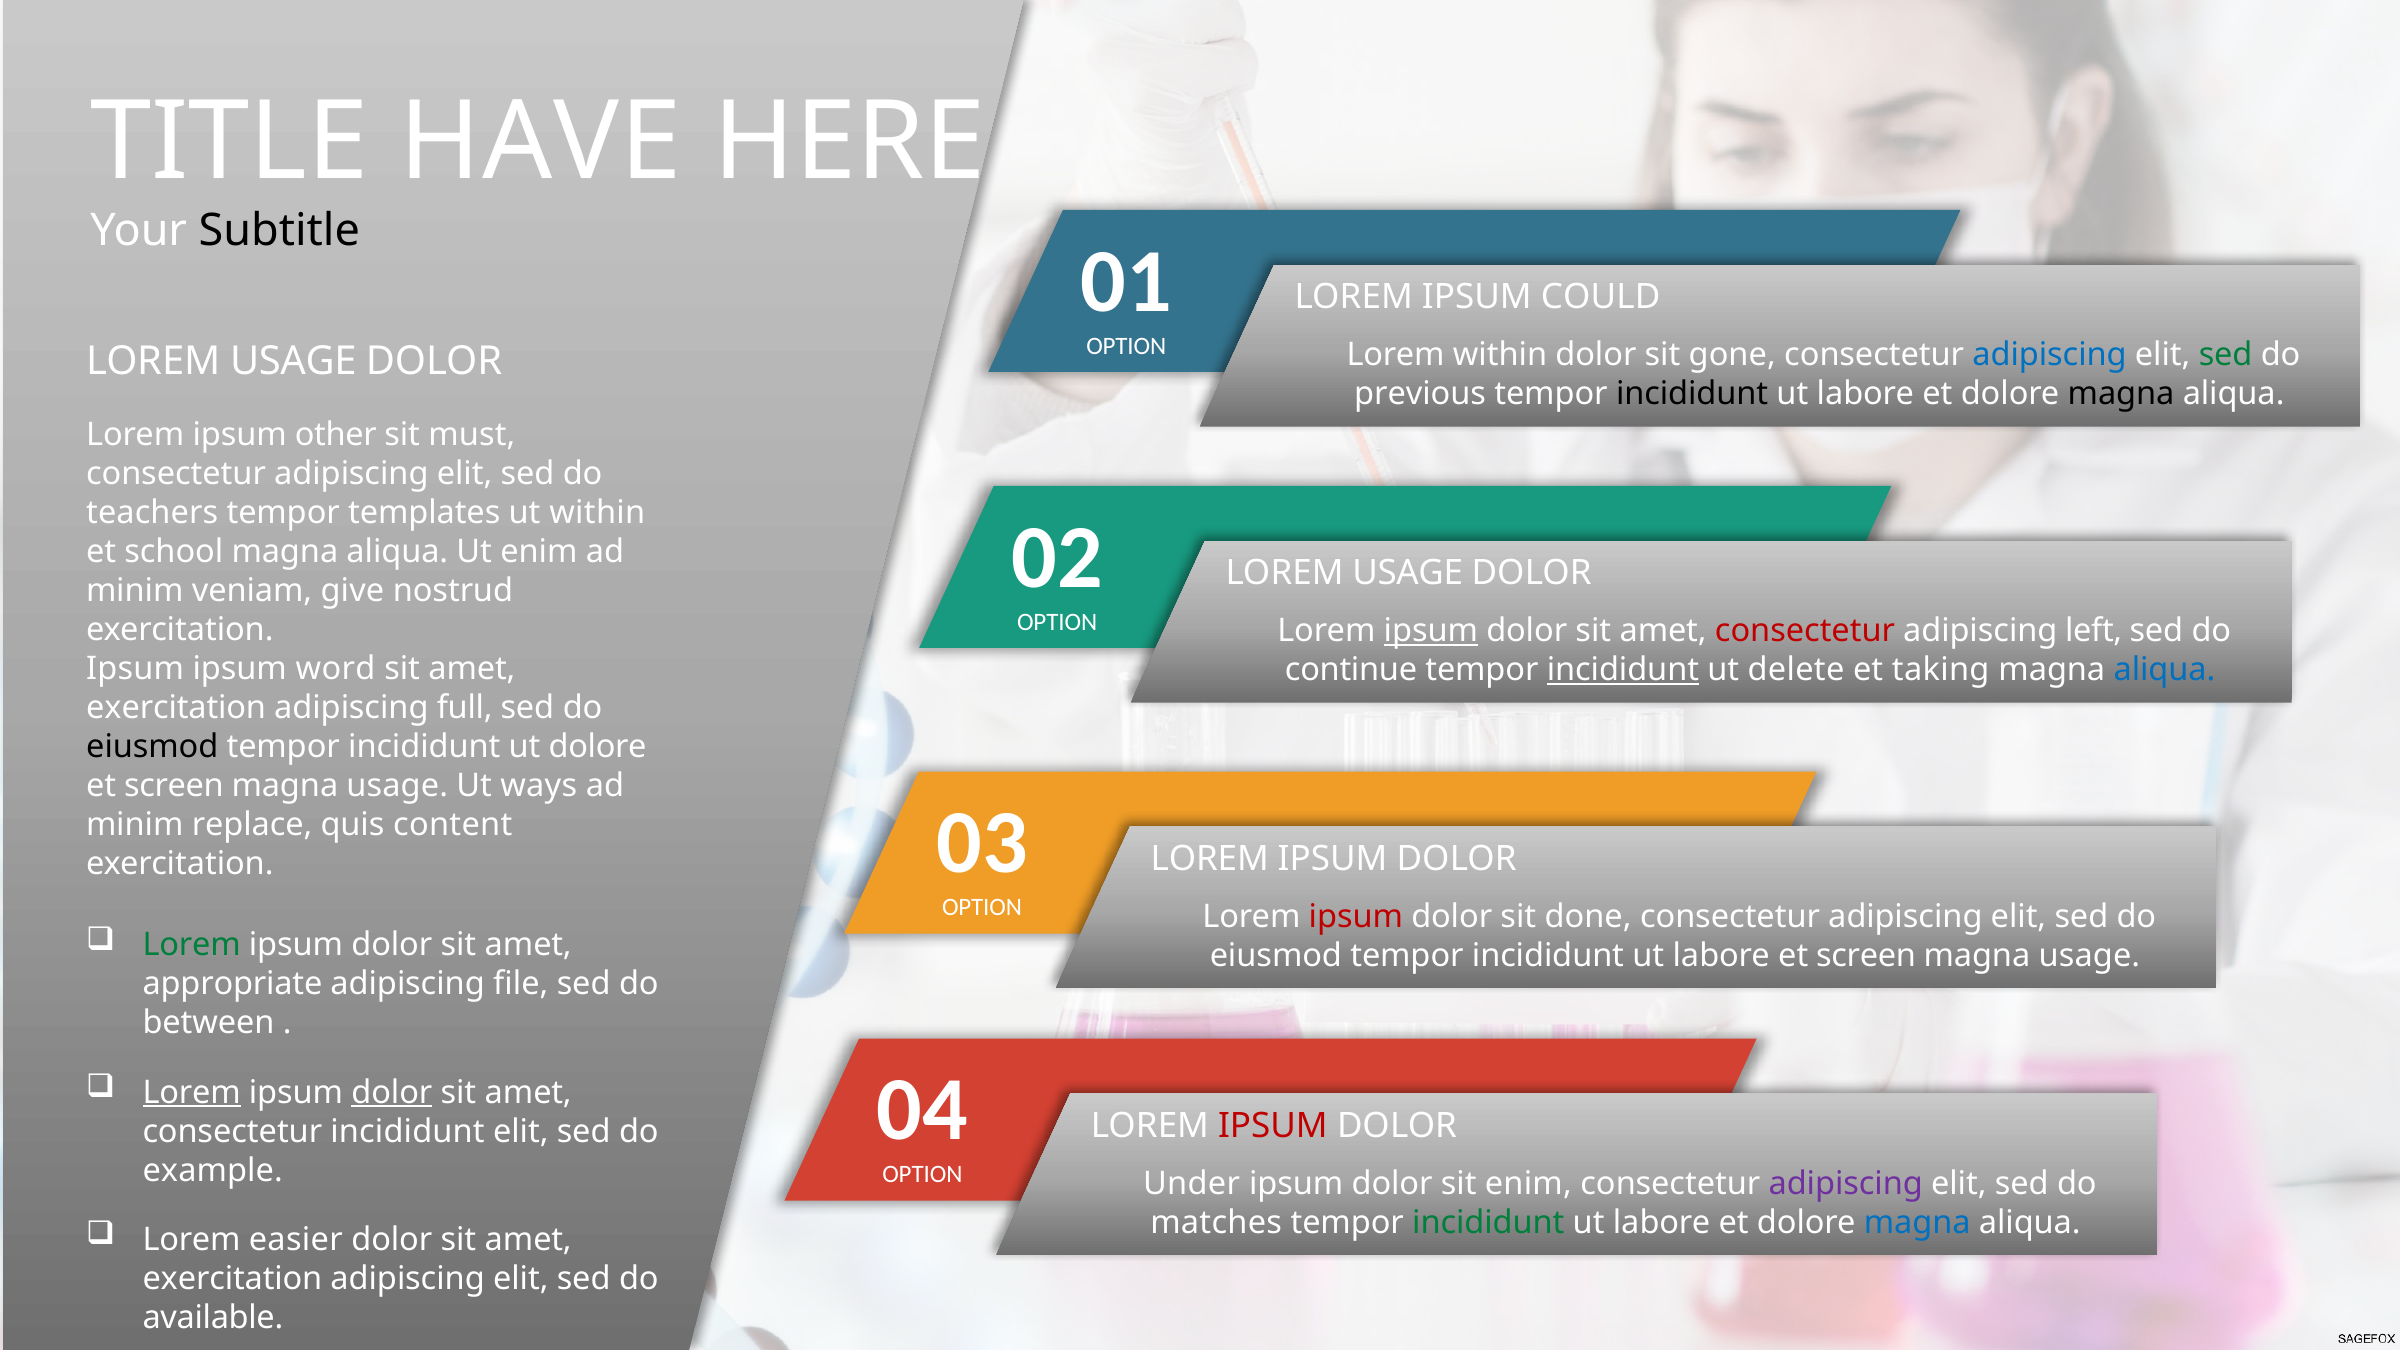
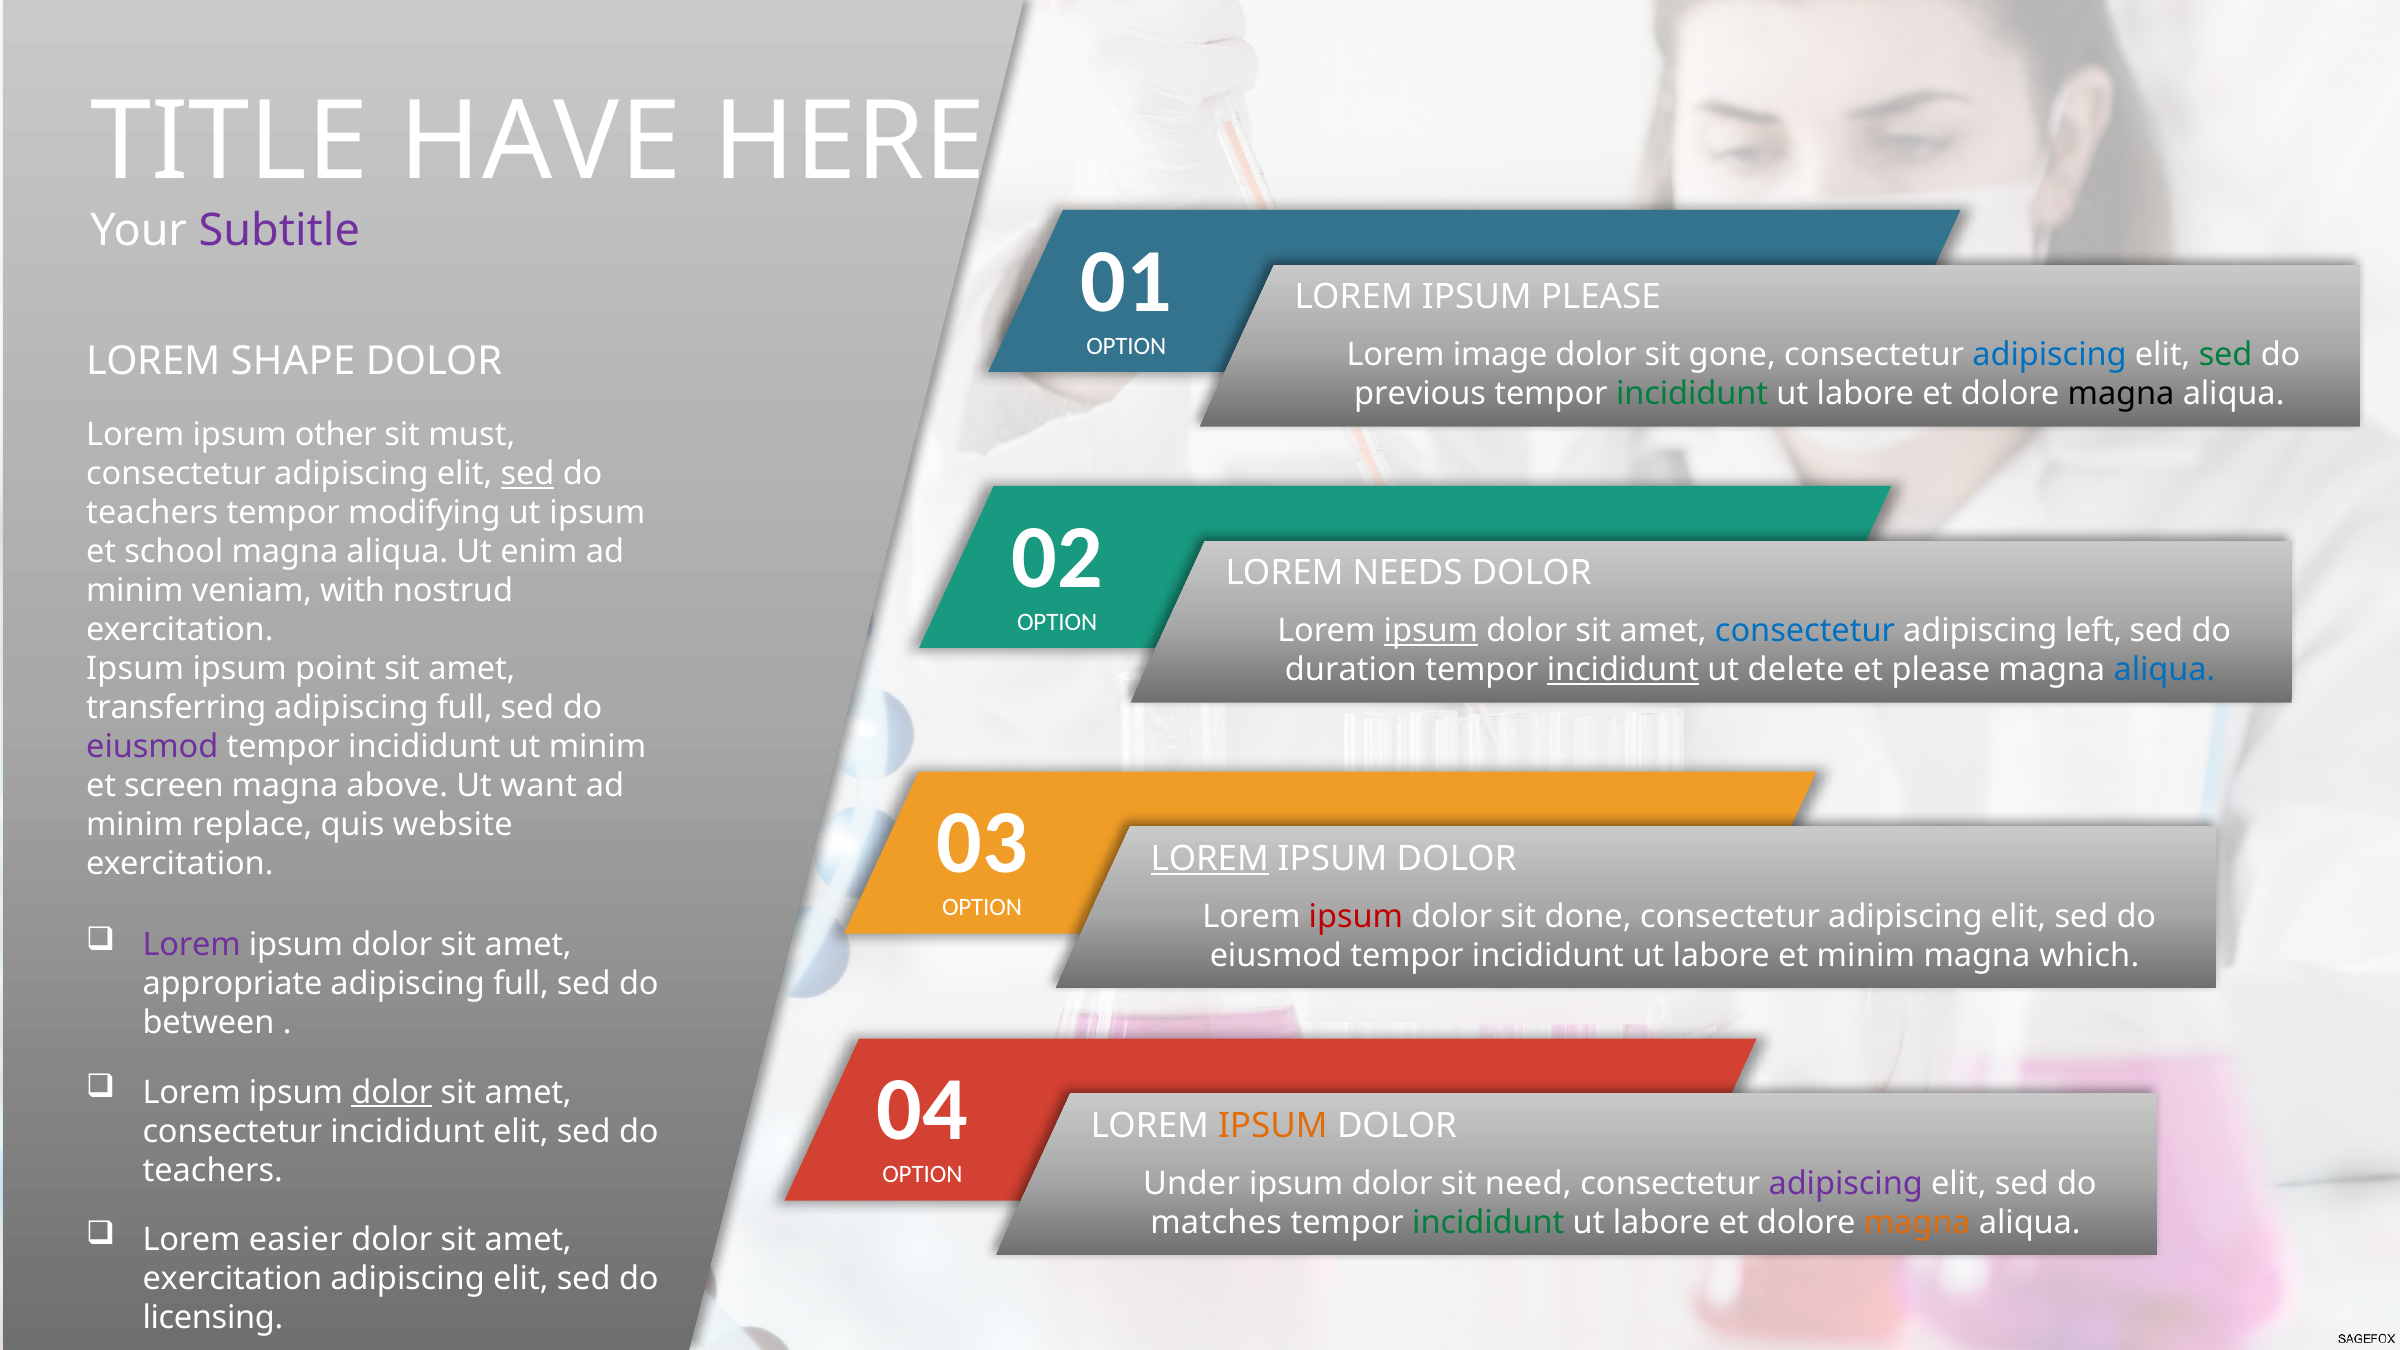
Subtitle colour: black -> purple
IPSUM COULD: COULD -> PLEASE
Lorem within: within -> image
USAGE at (293, 361): USAGE -> SHAPE
incididunt at (1692, 394) colour: black -> green
sed at (527, 474) underline: none -> present
templates: templates -> modifying
ut within: within -> ipsum
USAGE at (1408, 573): USAGE -> NEEDS
give: give -> with
consectetur at (1805, 631) colour: red -> blue
word: word -> point
continue: continue -> duration
et taking: taking -> please
exercitation at (176, 708): exercitation -> transferring
eiusmod at (152, 747) colour: black -> purple
ut dolore: dolore -> minim
usage at (397, 786): usage -> above
ways: ways -> want
content: content -> website
LOREM at (1210, 859) underline: none -> present
Lorem at (192, 945) colour: green -> purple
labore et screen: screen -> minim
usage at (2089, 956): usage -> which
file at (521, 984): file -> full
Lorem at (192, 1092) underline: present -> none
IPSUM at (1273, 1126) colour: red -> orange
example at (213, 1170): example -> teachers
sit enim: enim -> need
magna at (1917, 1223) colour: blue -> orange
available: available -> licensing
